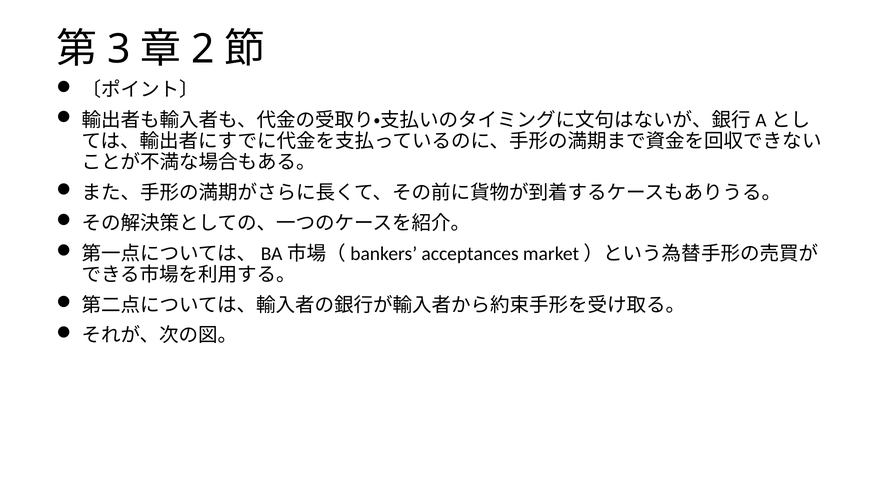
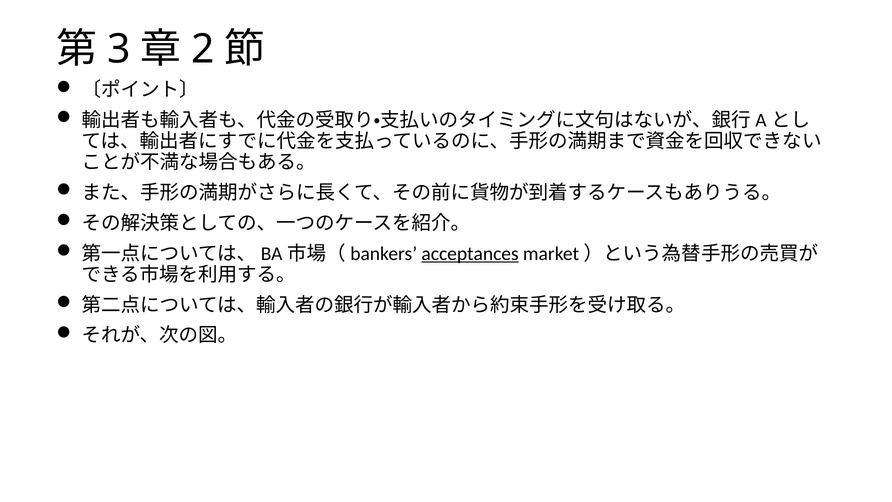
acceptances underline: none -> present
